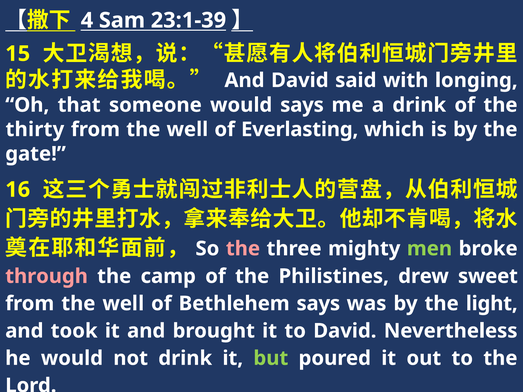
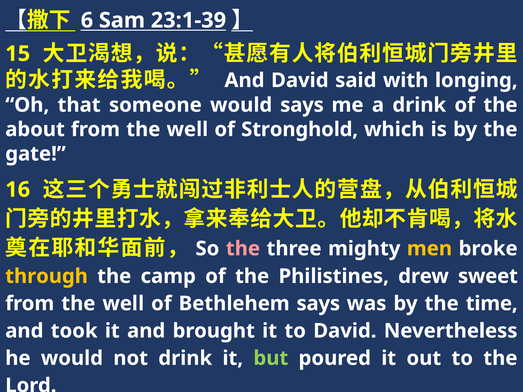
4: 4 -> 6
thirty: thirty -> about
Everlasting: Everlasting -> Stronghold
men colour: light green -> yellow
through colour: pink -> yellow
light: light -> time
